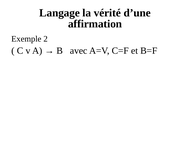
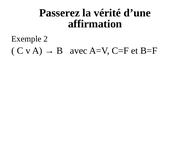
Langage: Langage -> Passerez
